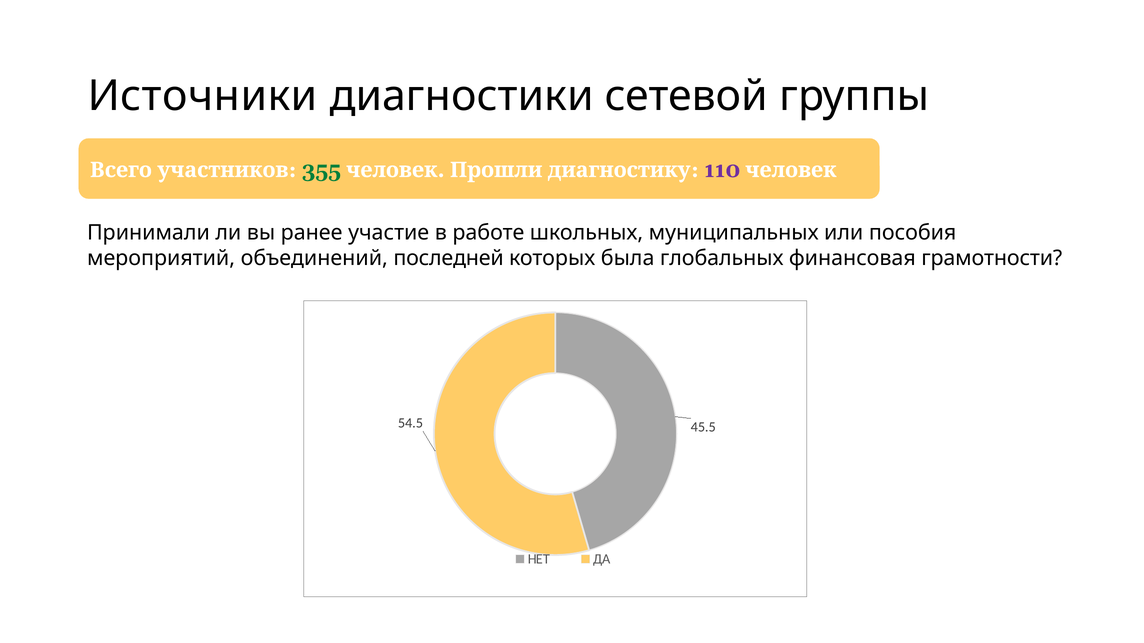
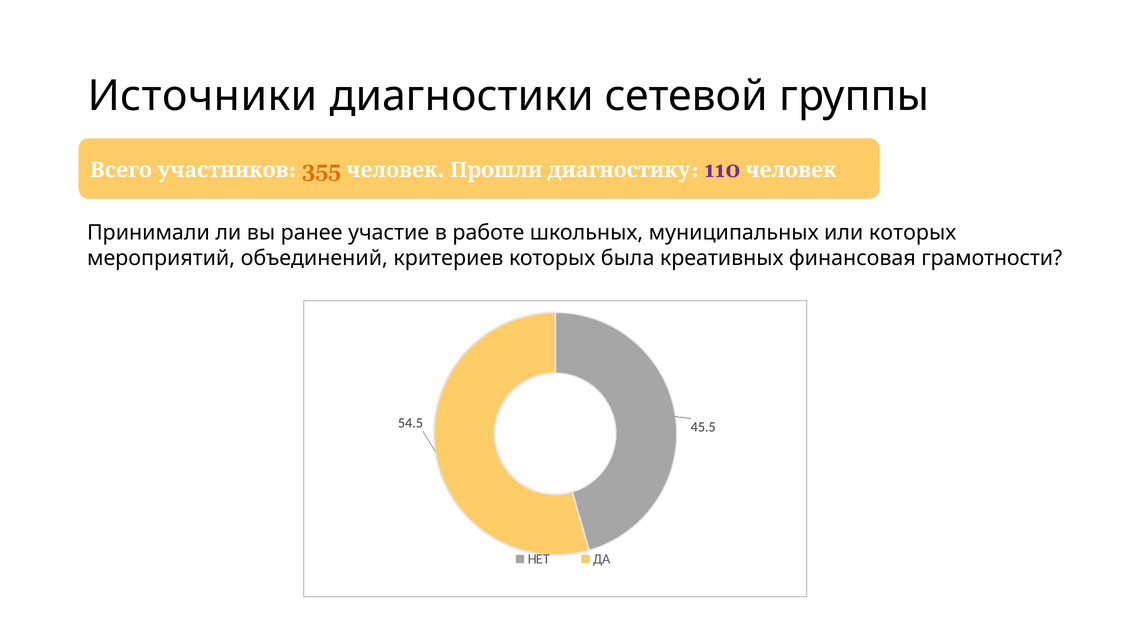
355 colour: green -> orange
или пособия: пособия -> которых
последней: последней -> критериев
глобальных: глобальных -> креативных
